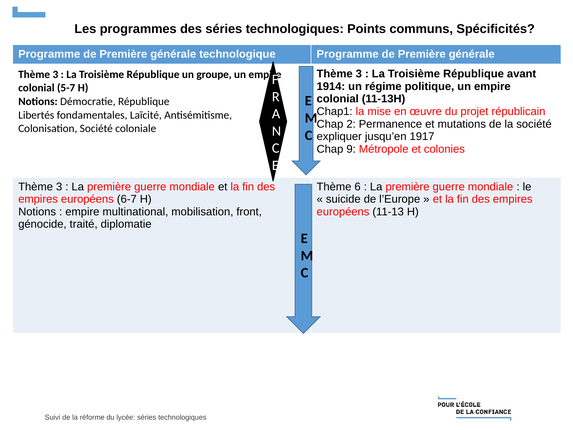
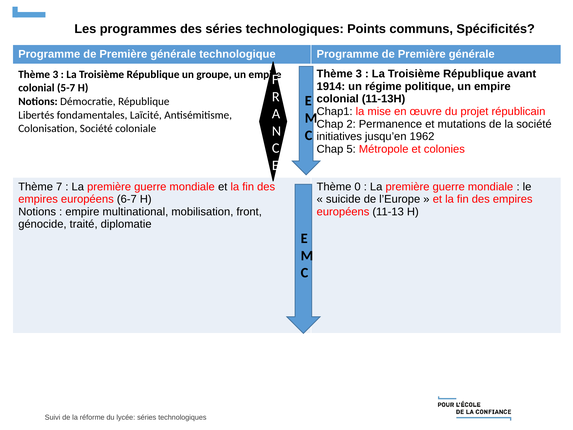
expliquer: expliquer -> initiatives
1917: 1917 -> 1962
9: 9 -> 5
3 at (59, 187): 3 -> 7
6: 6 -> 0
